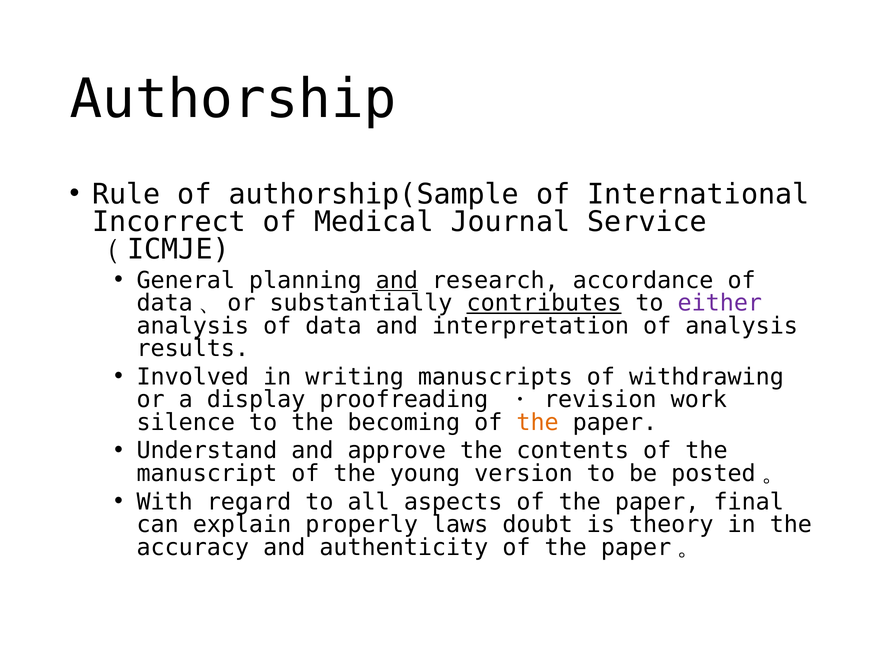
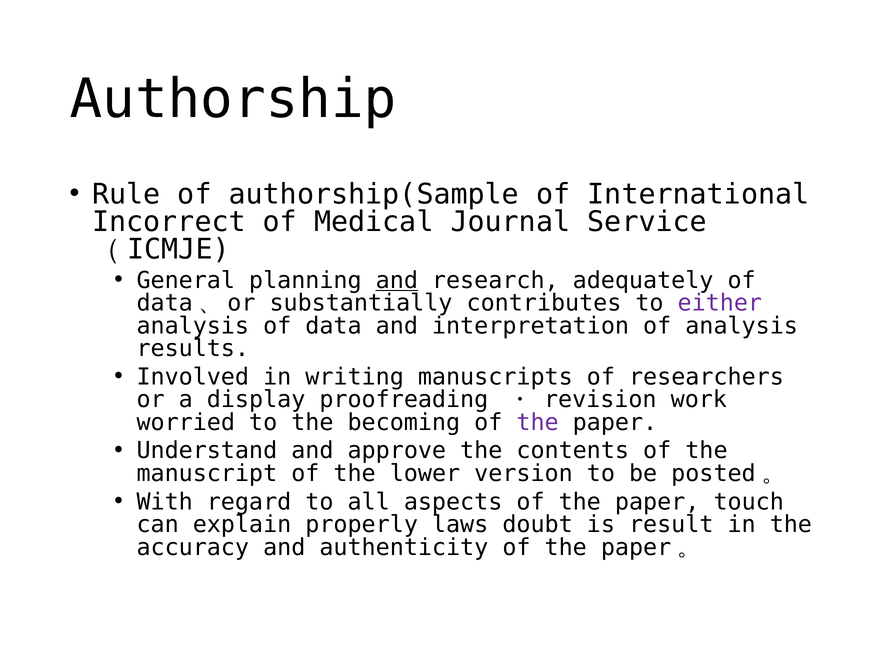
accordance: accordance -> adequately
contributes underline: present -> none
withdrawing: withdrawing -> researchers
silence: silence -> worried
the at (538, 422) colour: orange -> purple
young: young -> lower
final: final -> touch
theory: theory -> result
